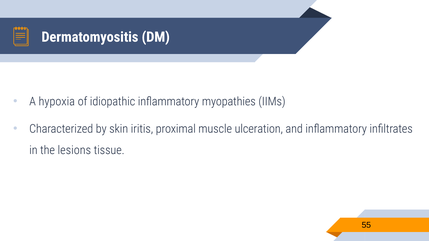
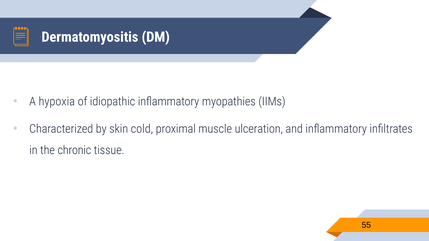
iritis: iritis -> cold
lesions: lesions -> chronic
